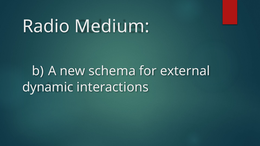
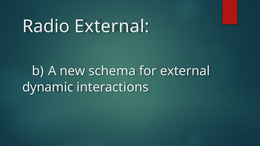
Radio Medium: Medium -> External
